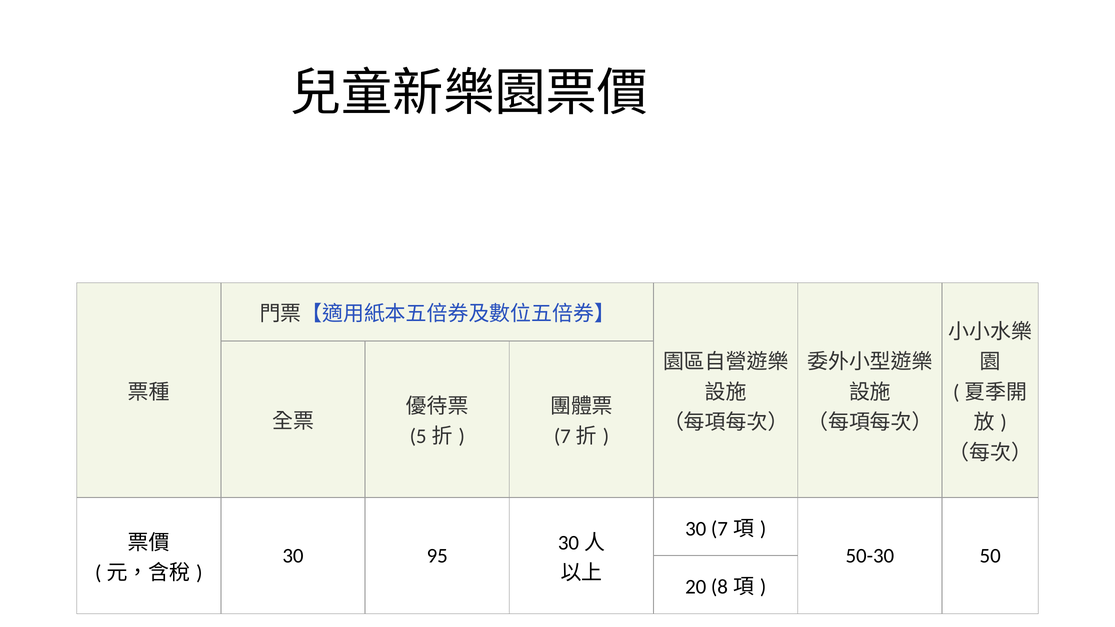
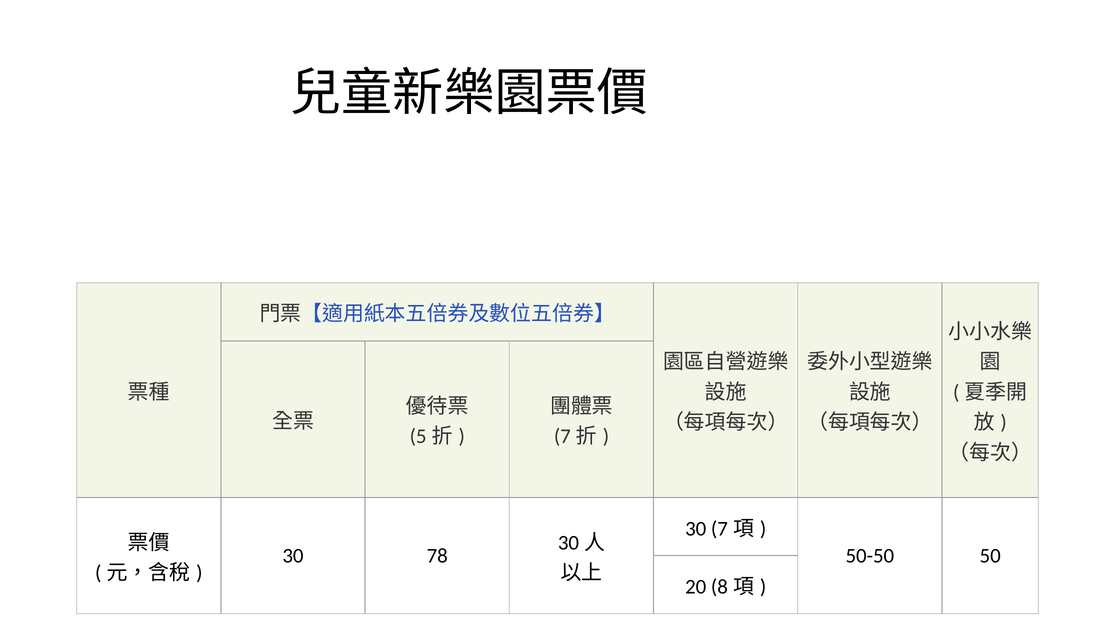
95: 95 -> 78
50-30: 50-30 -> 50-50
